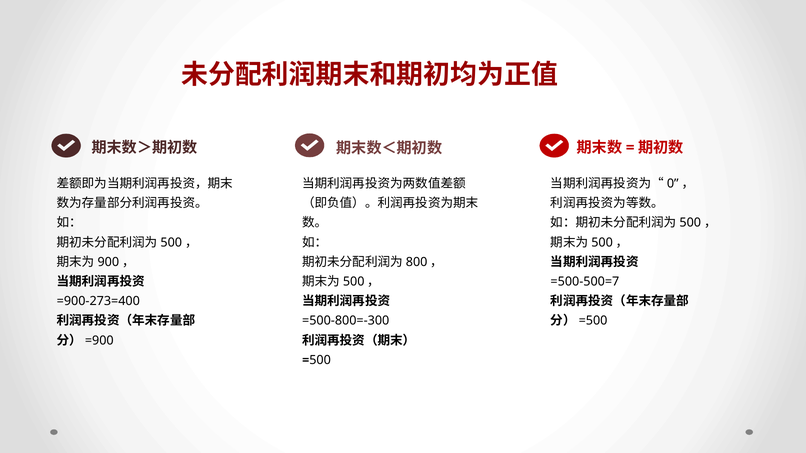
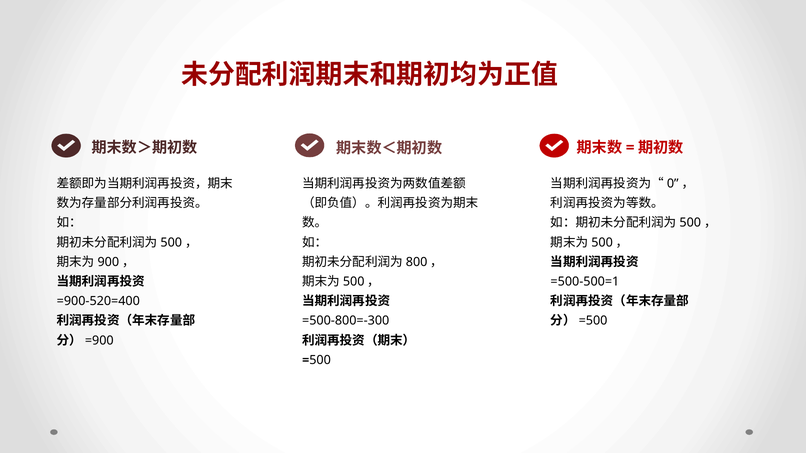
=500-500=7: =500-500=7 -> =500-500=1
=900-273=400: =900-273=400 -> =900-520=400
